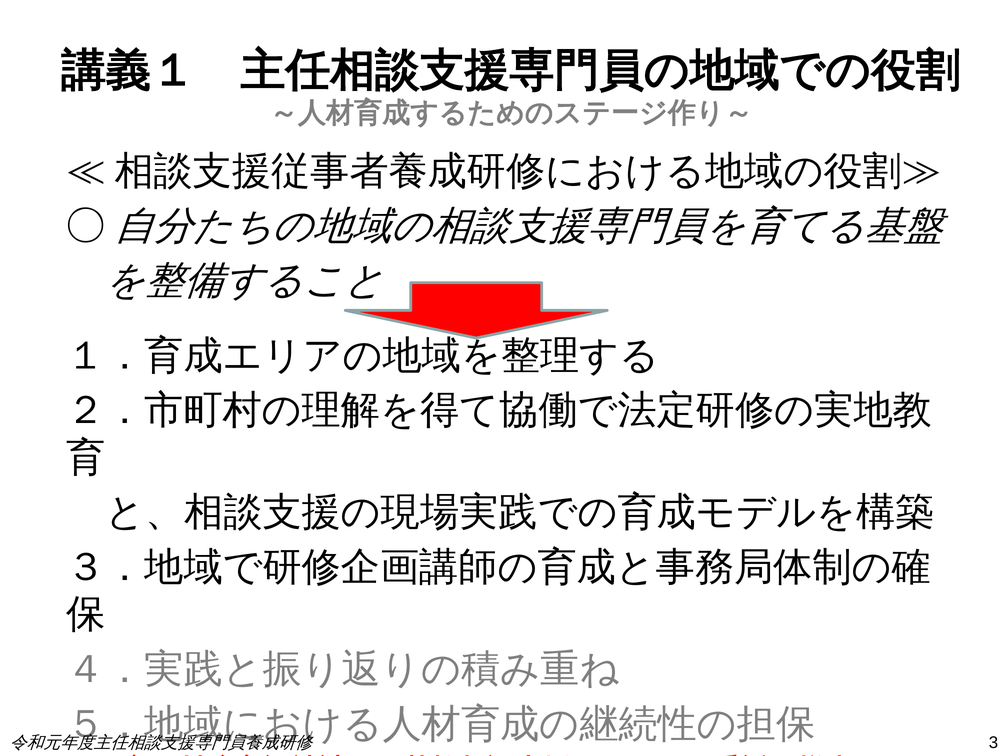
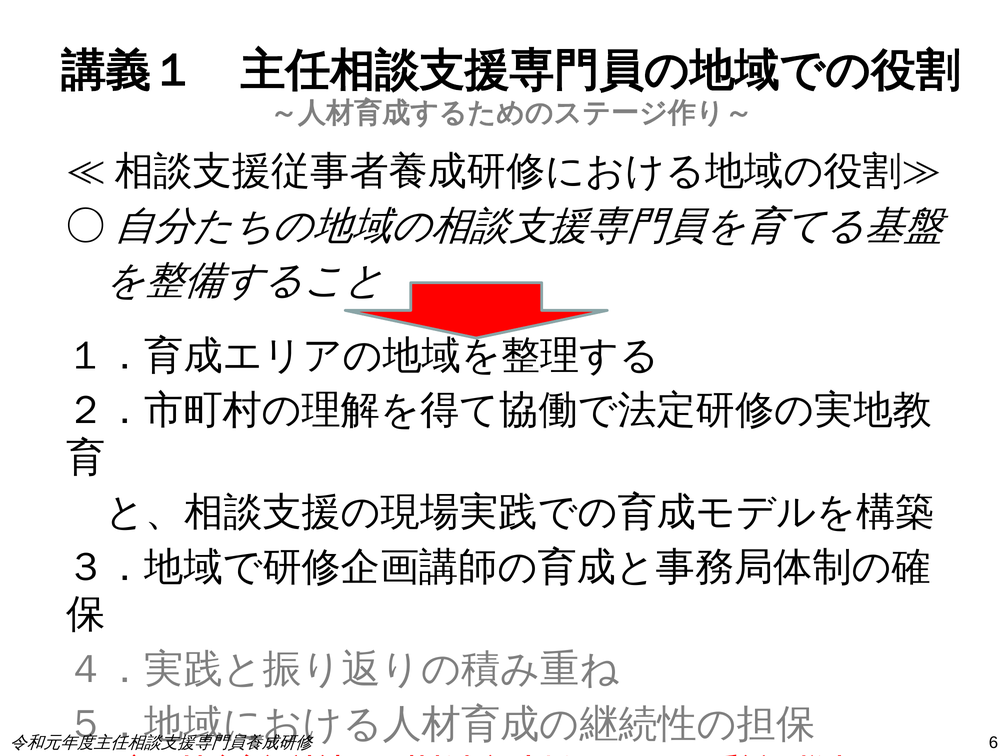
3: 3 -> 6
